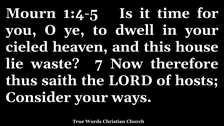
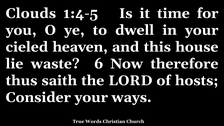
Mourn: Mourn -> Clouds
7: 7 -> 6
